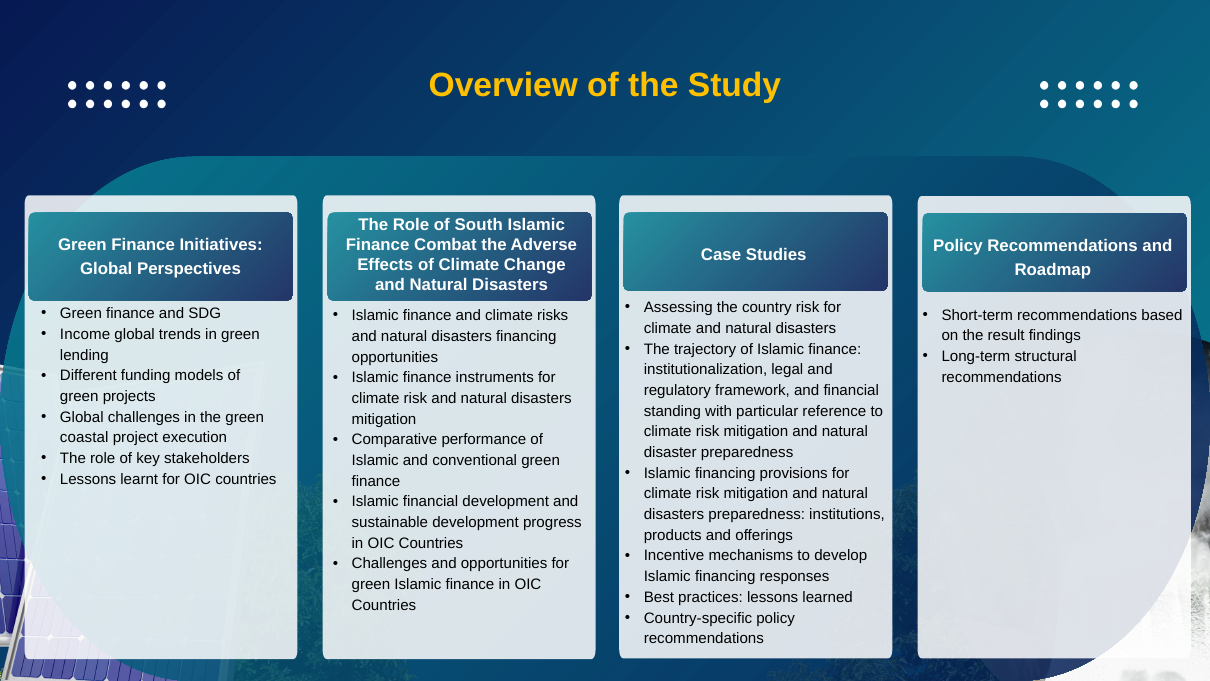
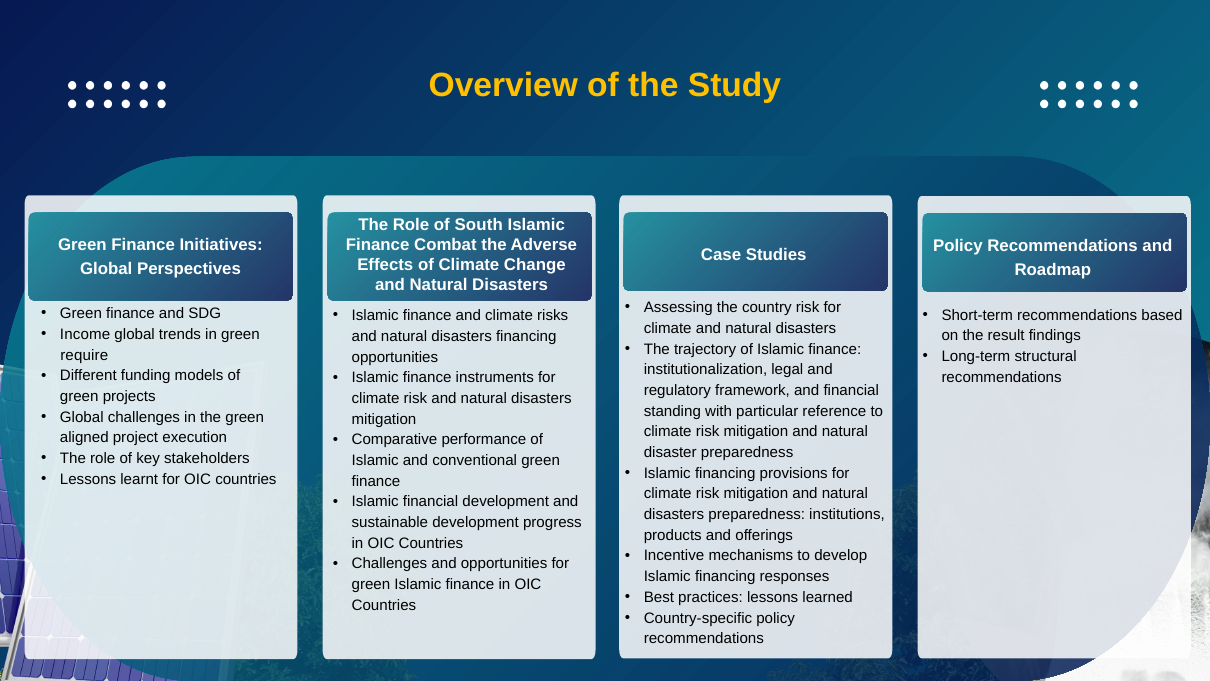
lending: lending -> require
coastal: coastal -> aligned
